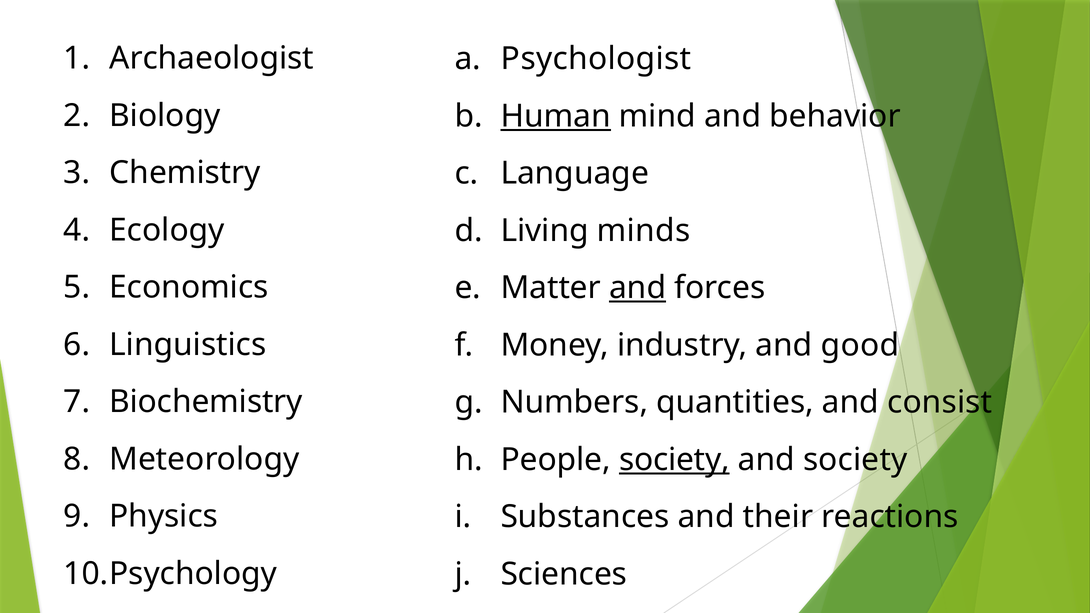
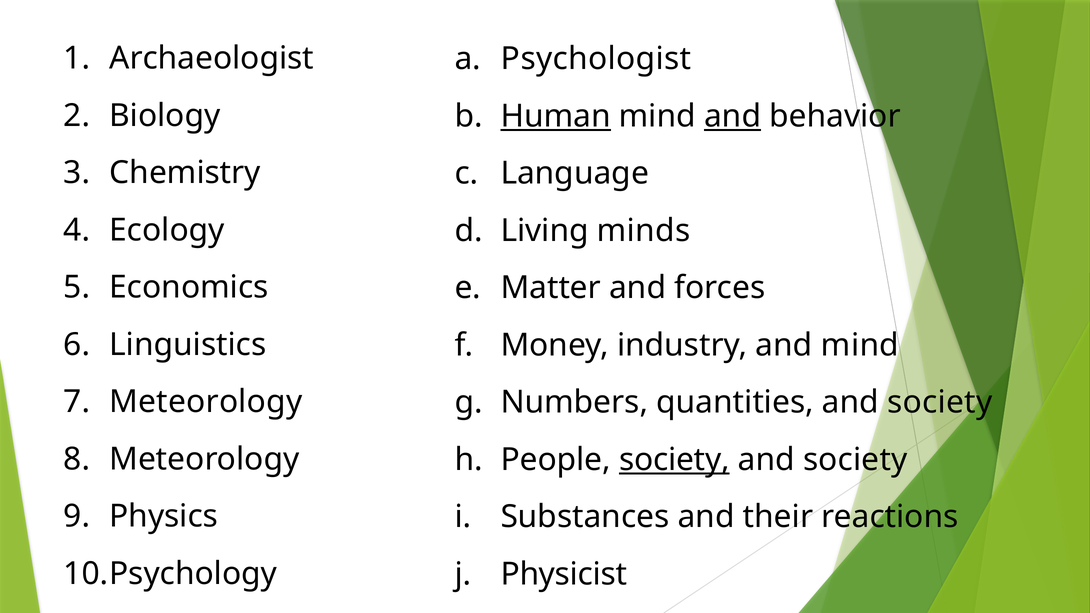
and at (733, 116) underline: none -> present
and at (638, 288) underline: present -> none
and good: good -> mind
Biochemistry at (206, 402): Biochemistry -> Meteorology
quantities and consist: consist -> society
Sciences: Sciences -> Physicist
